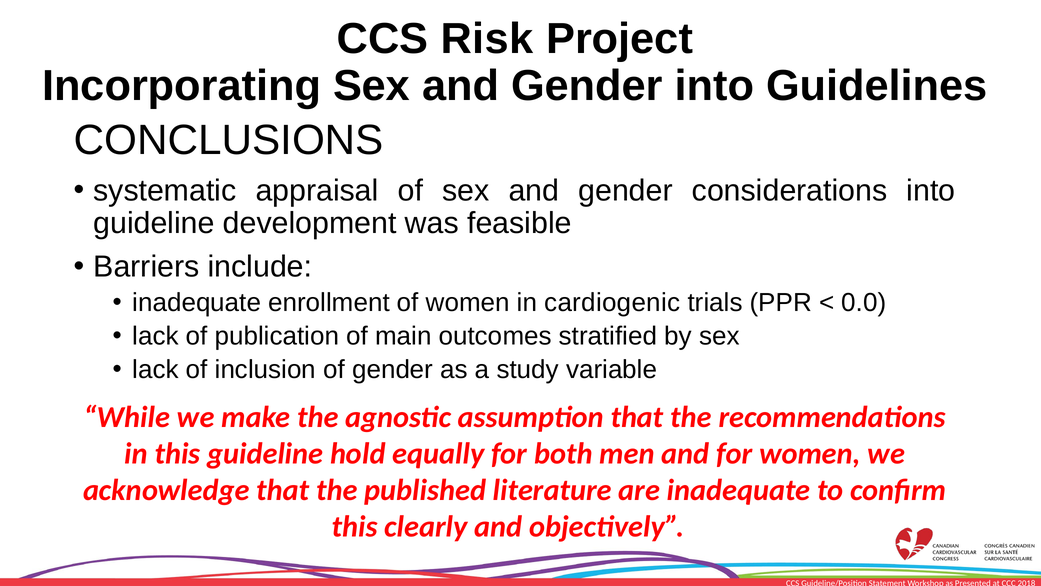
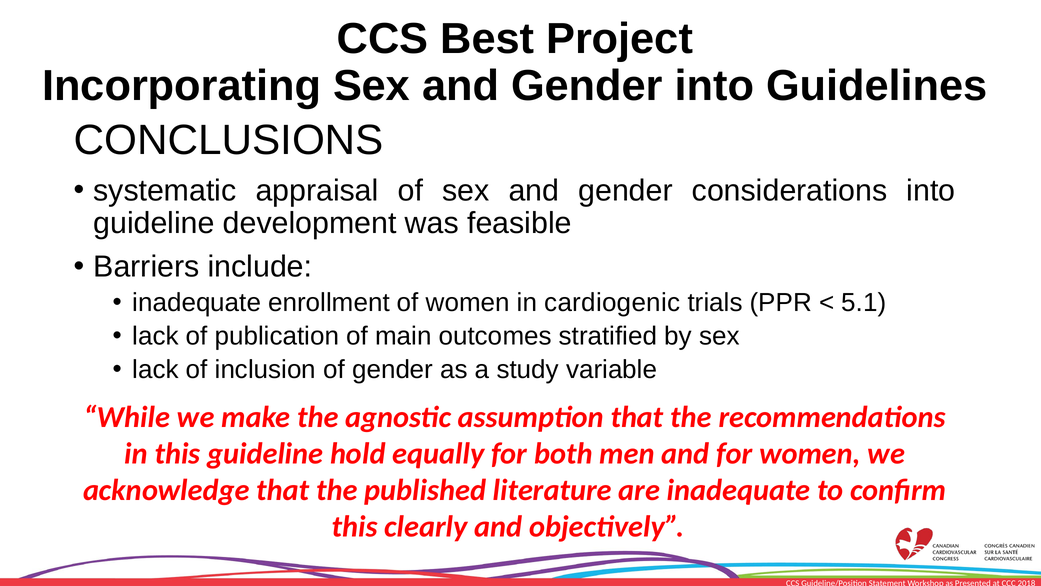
Risk: Risk -> Best
0.0: 0.0 -> 5.1
